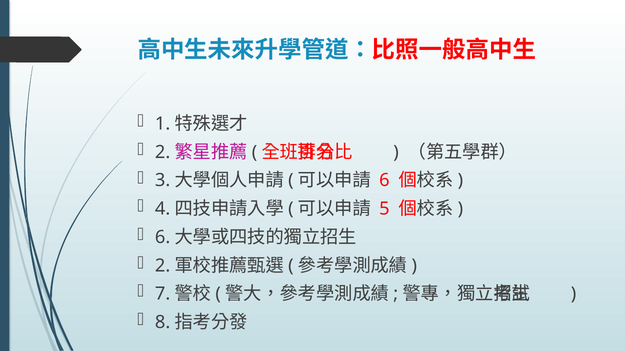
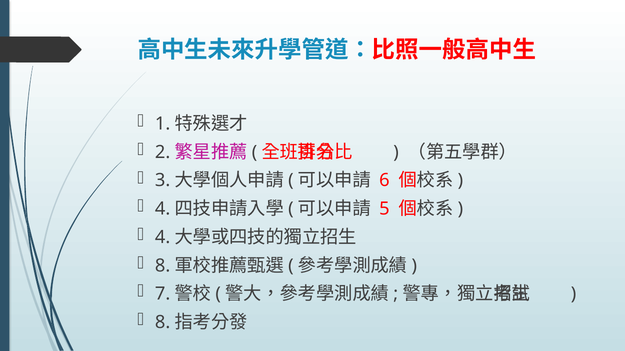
6 at (163, 238): 6 -> 4
2 at (163, 266): 2 -> 8
